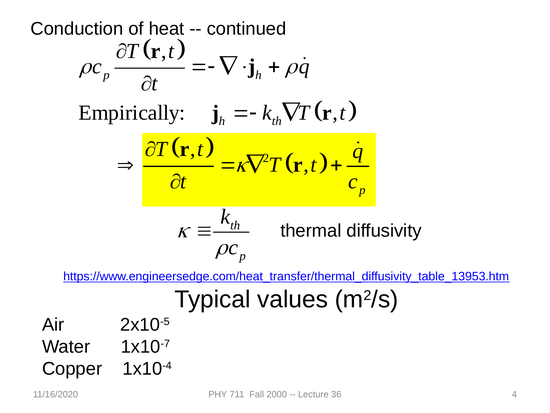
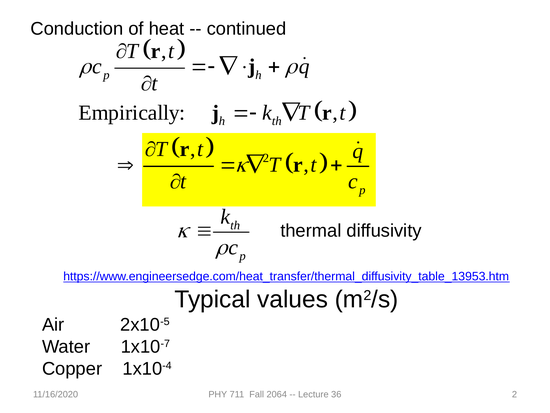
2000: 2000 -> 2064
36 4: 4 -> 2
